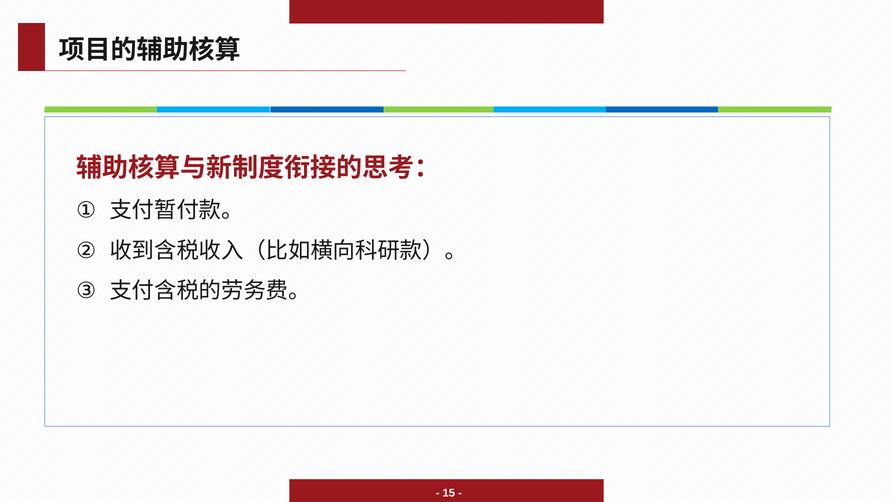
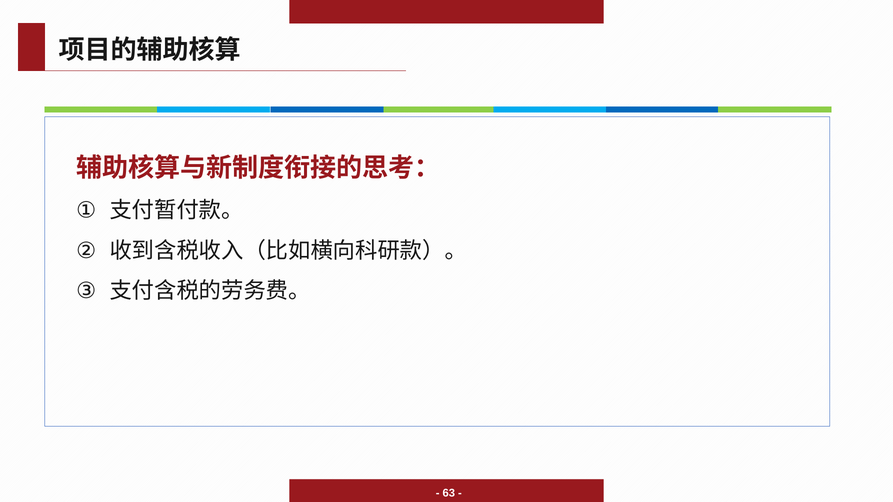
15: 15 -> 63
